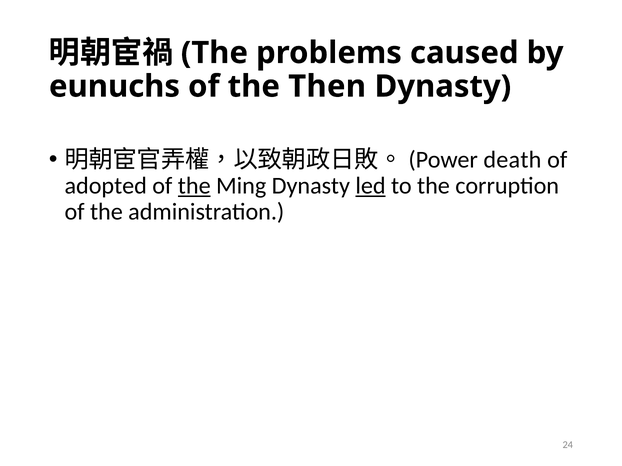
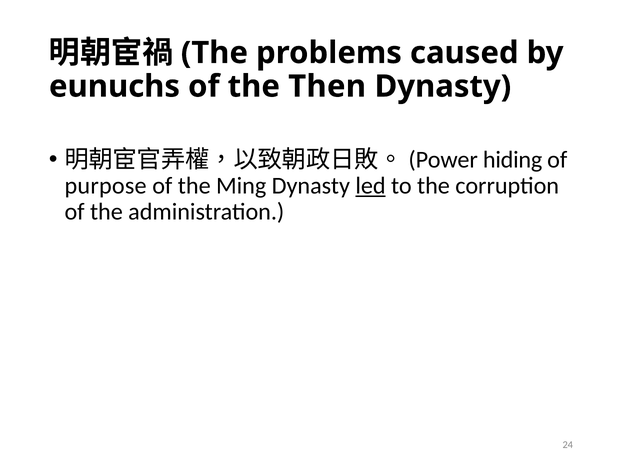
death: death -> hiding
adopted: adopted -> purpose
the at (194, 186) underline: present -> none
